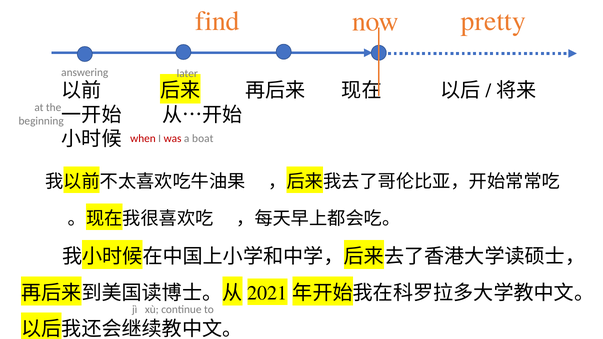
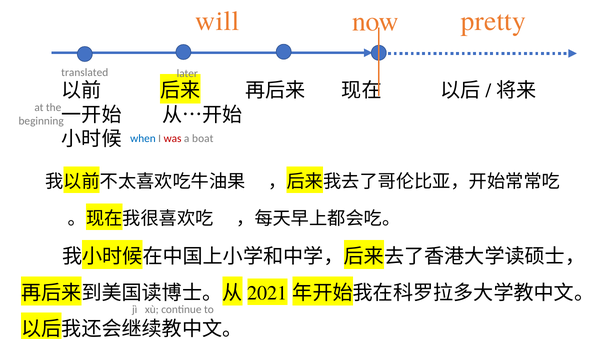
find: find -> will
answering: answering -> translated
when colour: red -> blue
